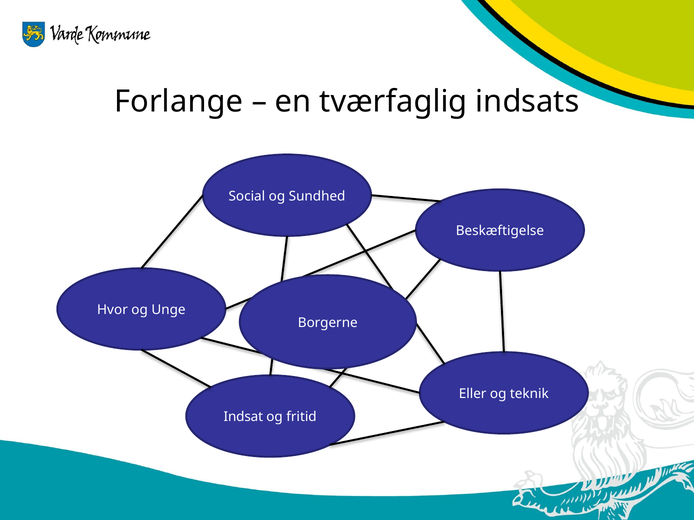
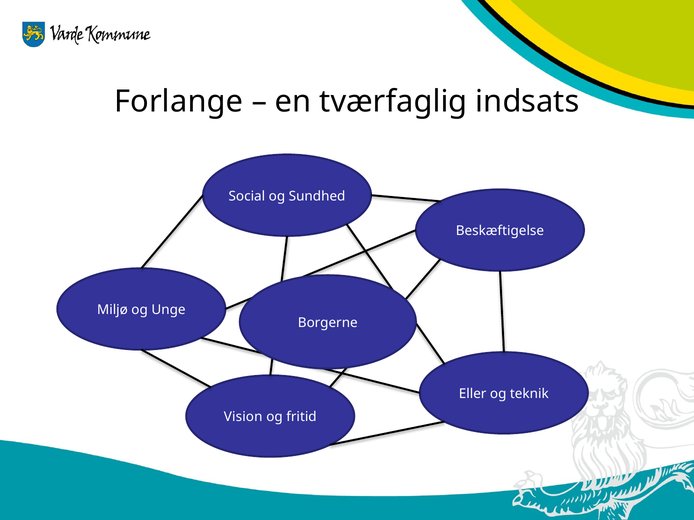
Hvor: Hvor -> Miljø
Indsat: Indsat -> Vision
